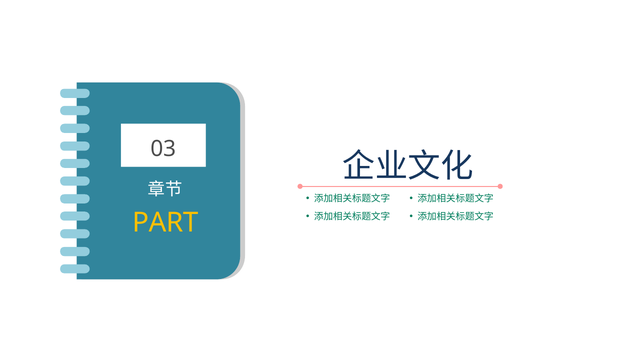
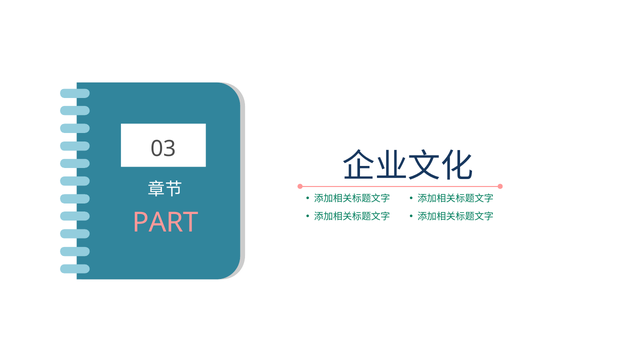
PART colour: yellow -> pink
